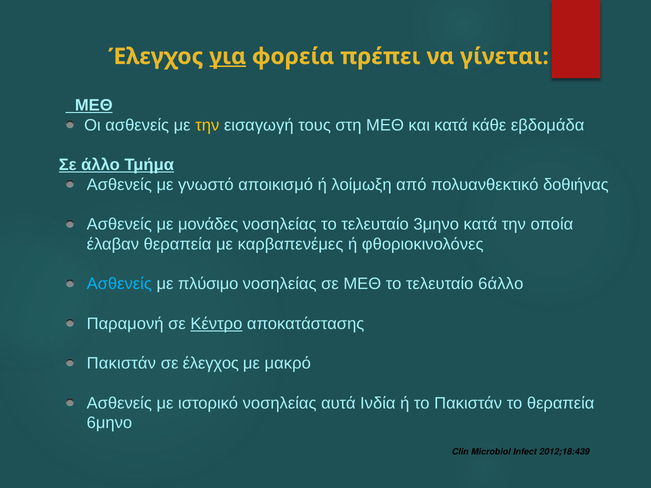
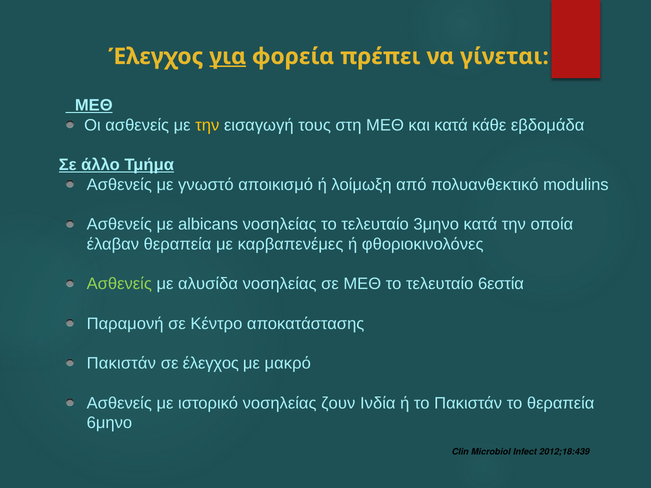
δοθιήνας: δοθιήνας -> modulins
μονάδες: μονάδες -> albicans
Ασθενείς at (119, 284) colour: light blue -> light green
πλύσιμο: πλύσιμο -> αλυσίδα
6άλλο: 6άλλο -> 6εστία
Κέντρο underline: present -> none
αυτά: αυτά -> ζουν
